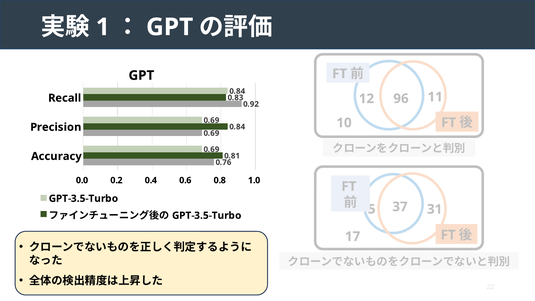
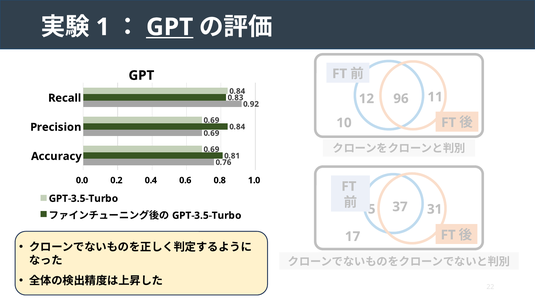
GPT at (170, 27) underline: none -> present
